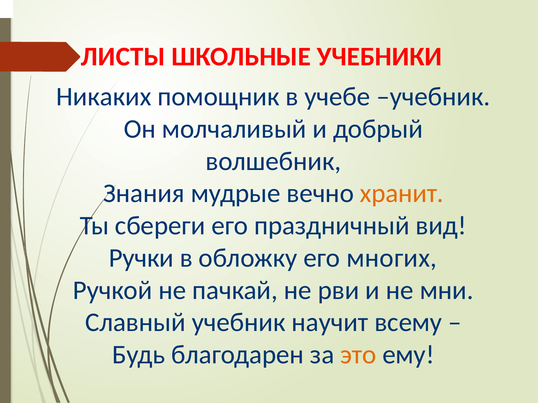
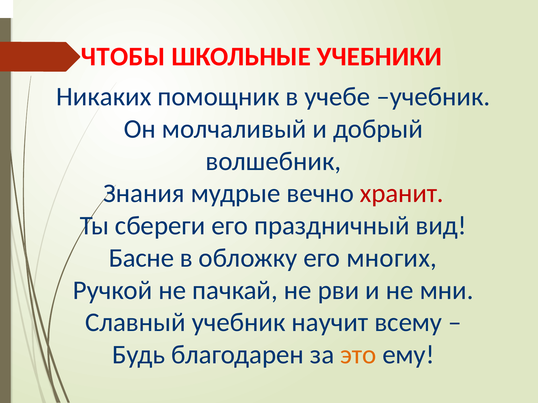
ЛИСТЫ: ЛИСТЫ -> ЧТОБЫ
хранит colour: orange -> red
Ручки: Ручки -> Басне
